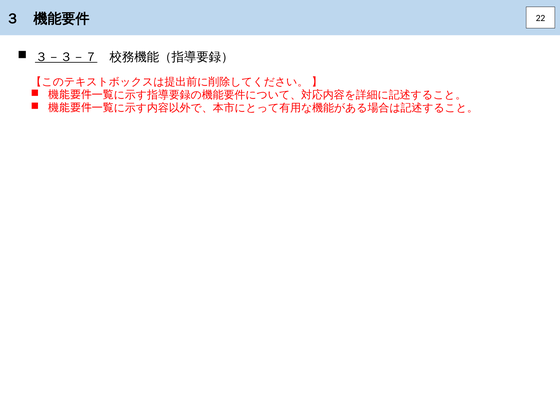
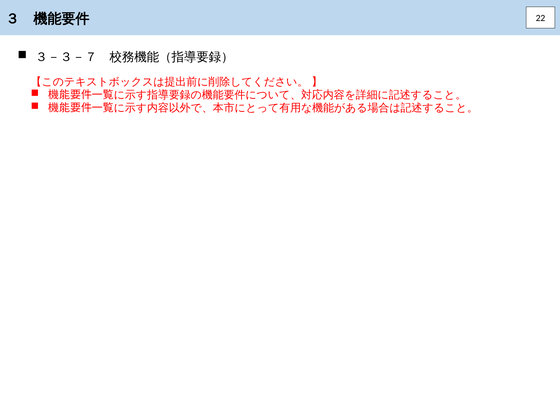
３－３－７ underline: present -> none
